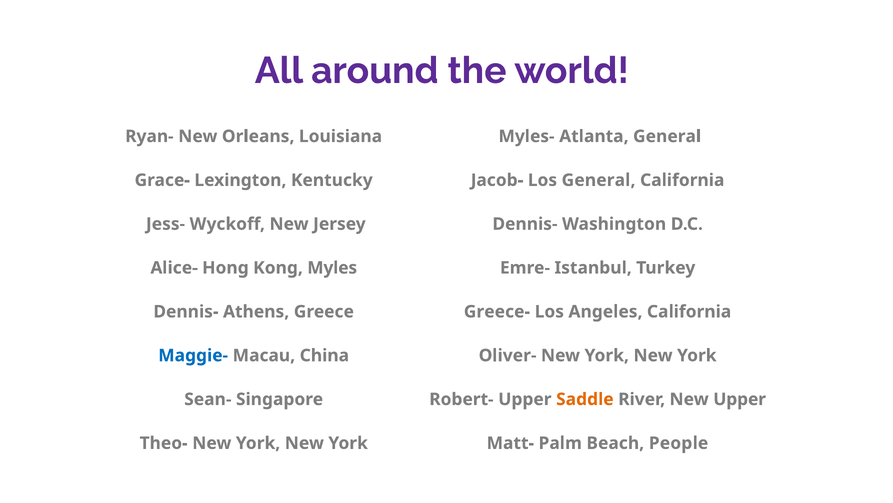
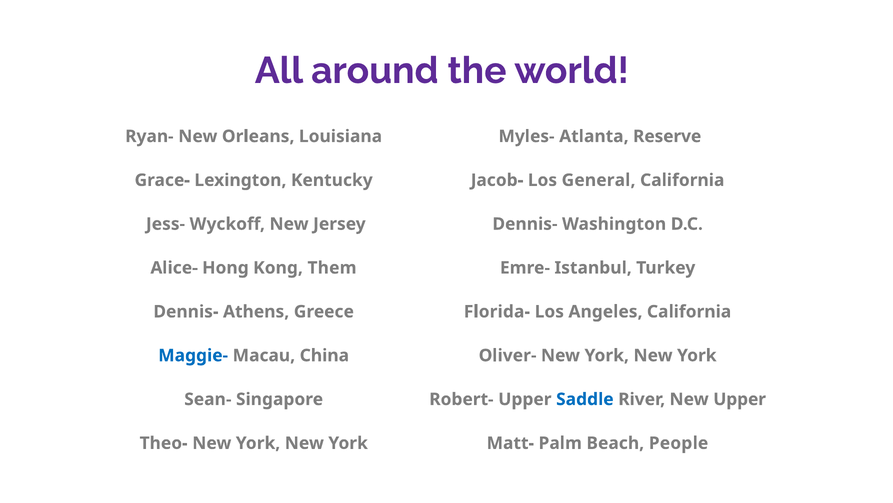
Atlanta General: General -> Reserve
Myles: Myles -> Them
Greece-: Greece- -> Florida-
Saddle colour: orange -> blue
